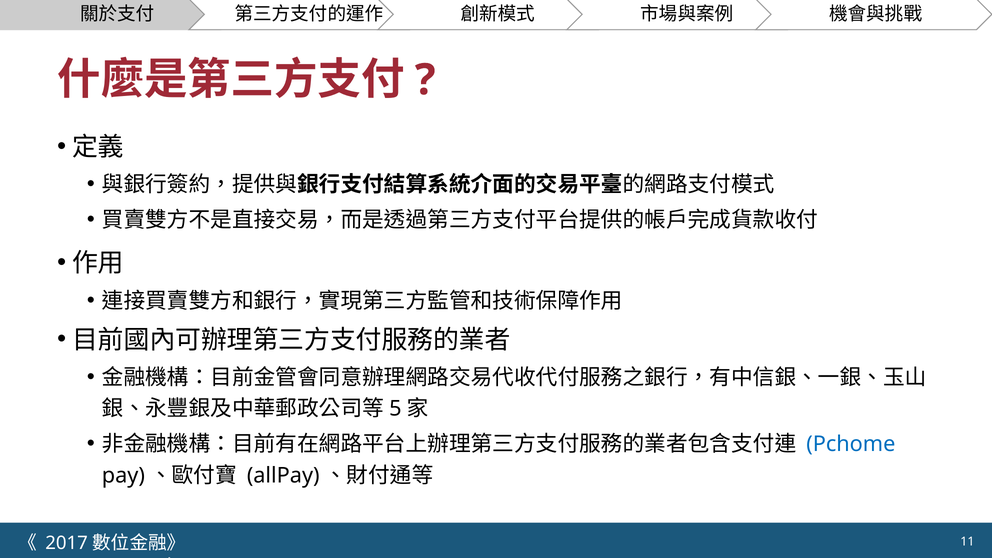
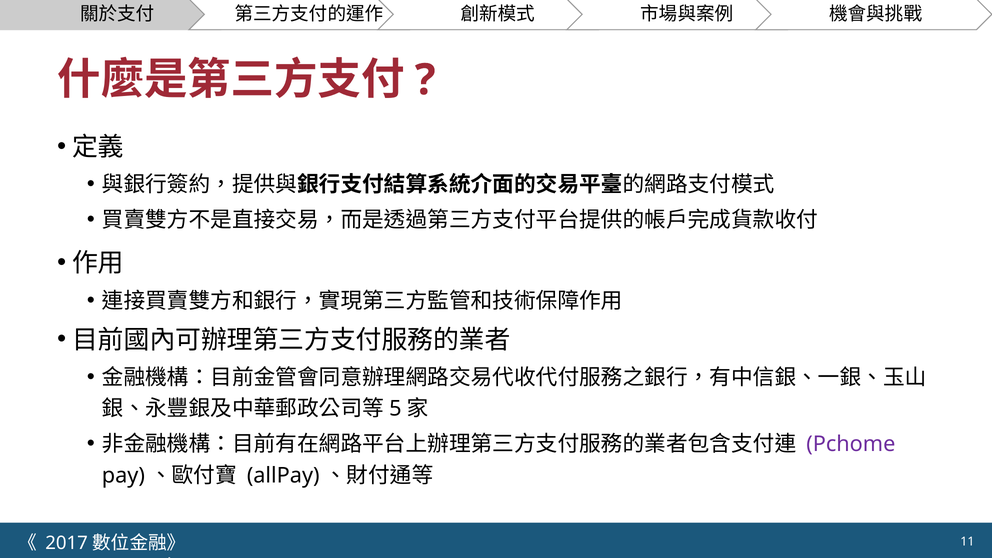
Pchome colour: blue -> purple
